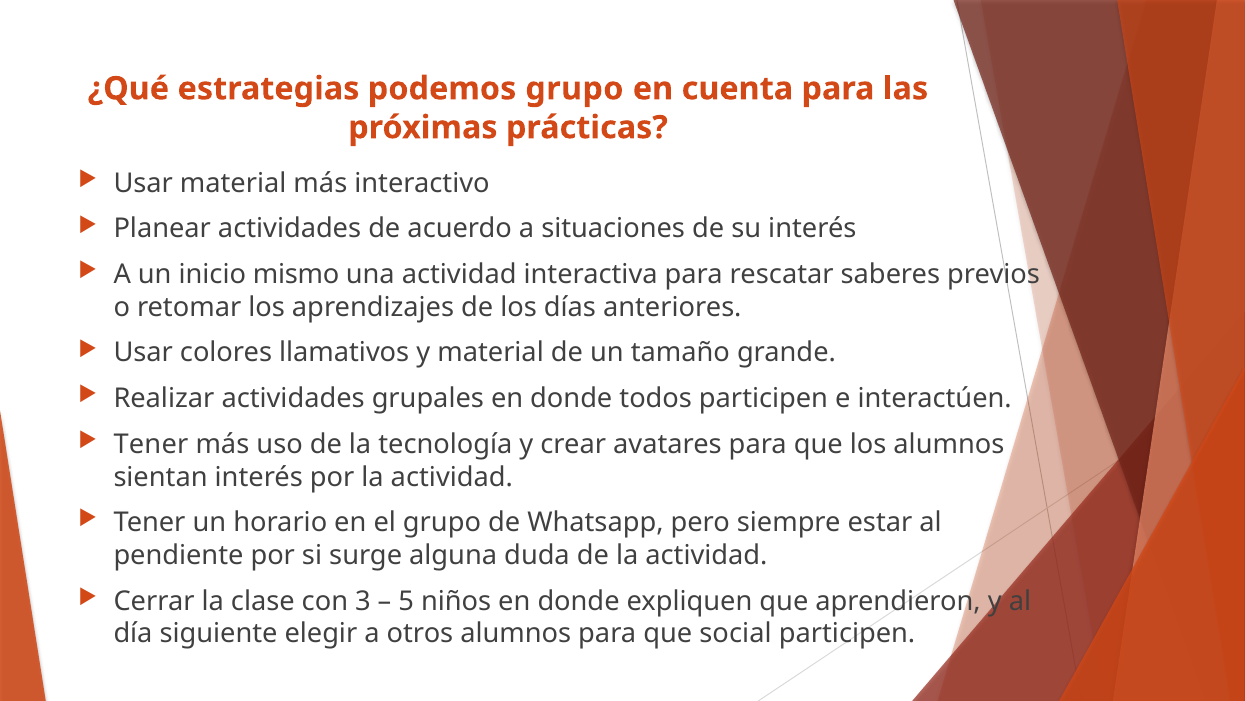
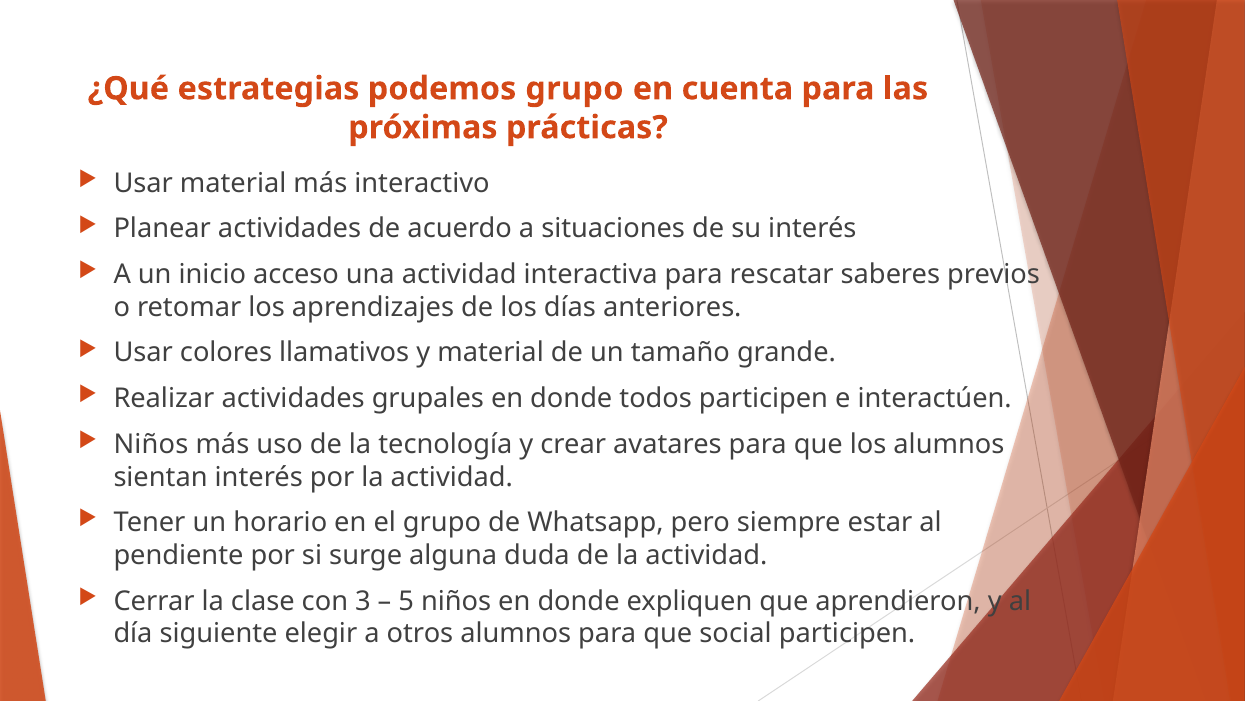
mismo: mismo -> acceso
Tener at (151, 444): Tener -> Niños
